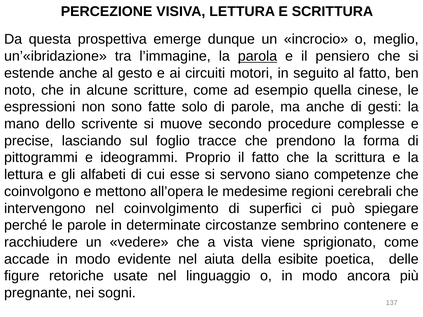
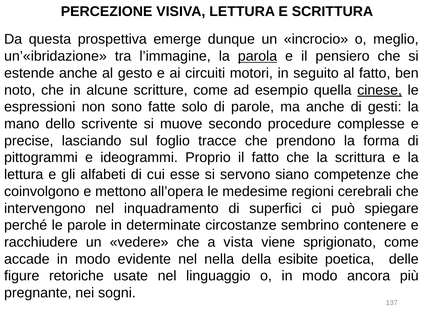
cinese underline: none -> present
coinvolgimento: coinvolgimento -> inquadramento
aiuta: aiuta -> nella
